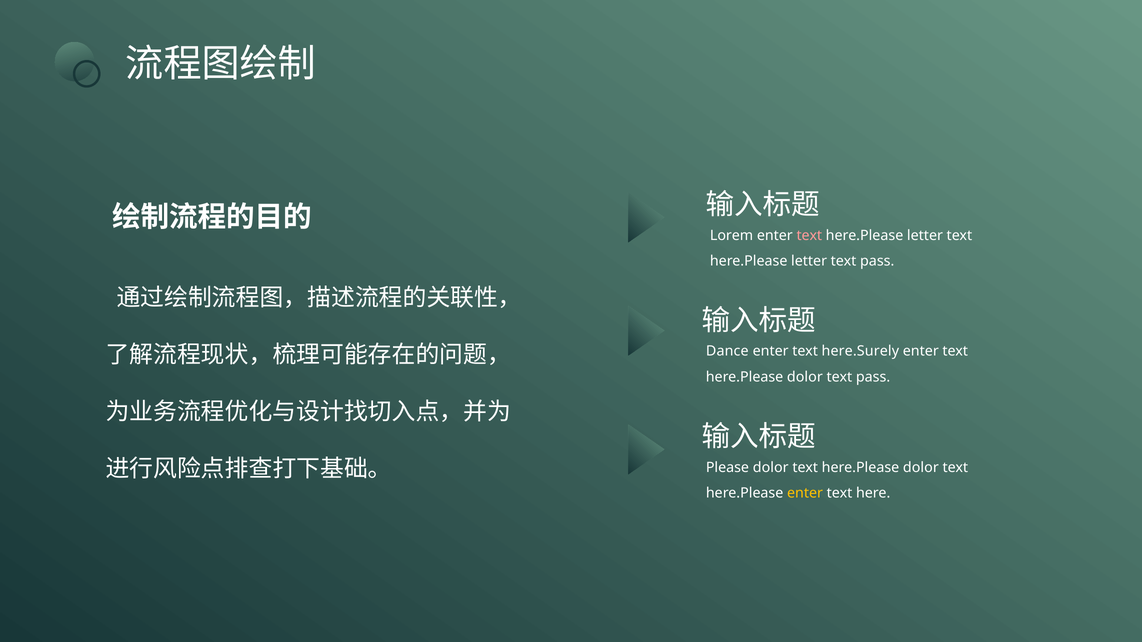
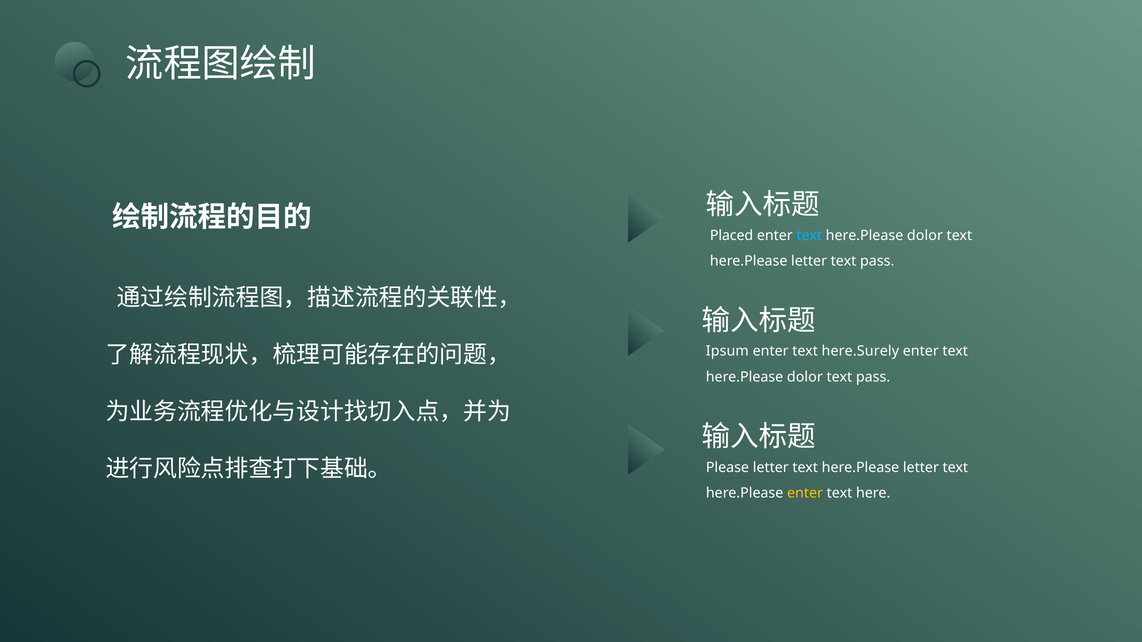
Lorem: Lorem -> Placed
text at (809, 236) colour: pink -> light blue
letter at (925, 236): letter -> dolor
Dance: Dance -> Ipsum
Please dolor: dolor -> letter
dolor at (921, 468): dolor -> letter
